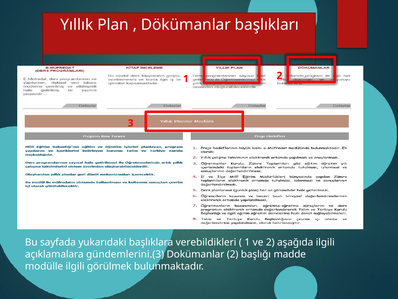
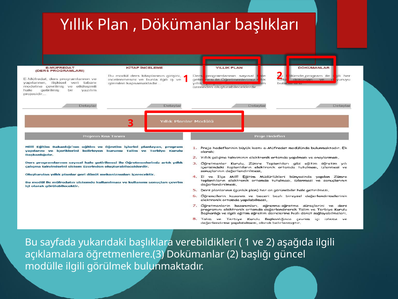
gündemlerini.(3: gündemlerini.(3 -> öğretmenlere.(3
madde: madde -> güncel
